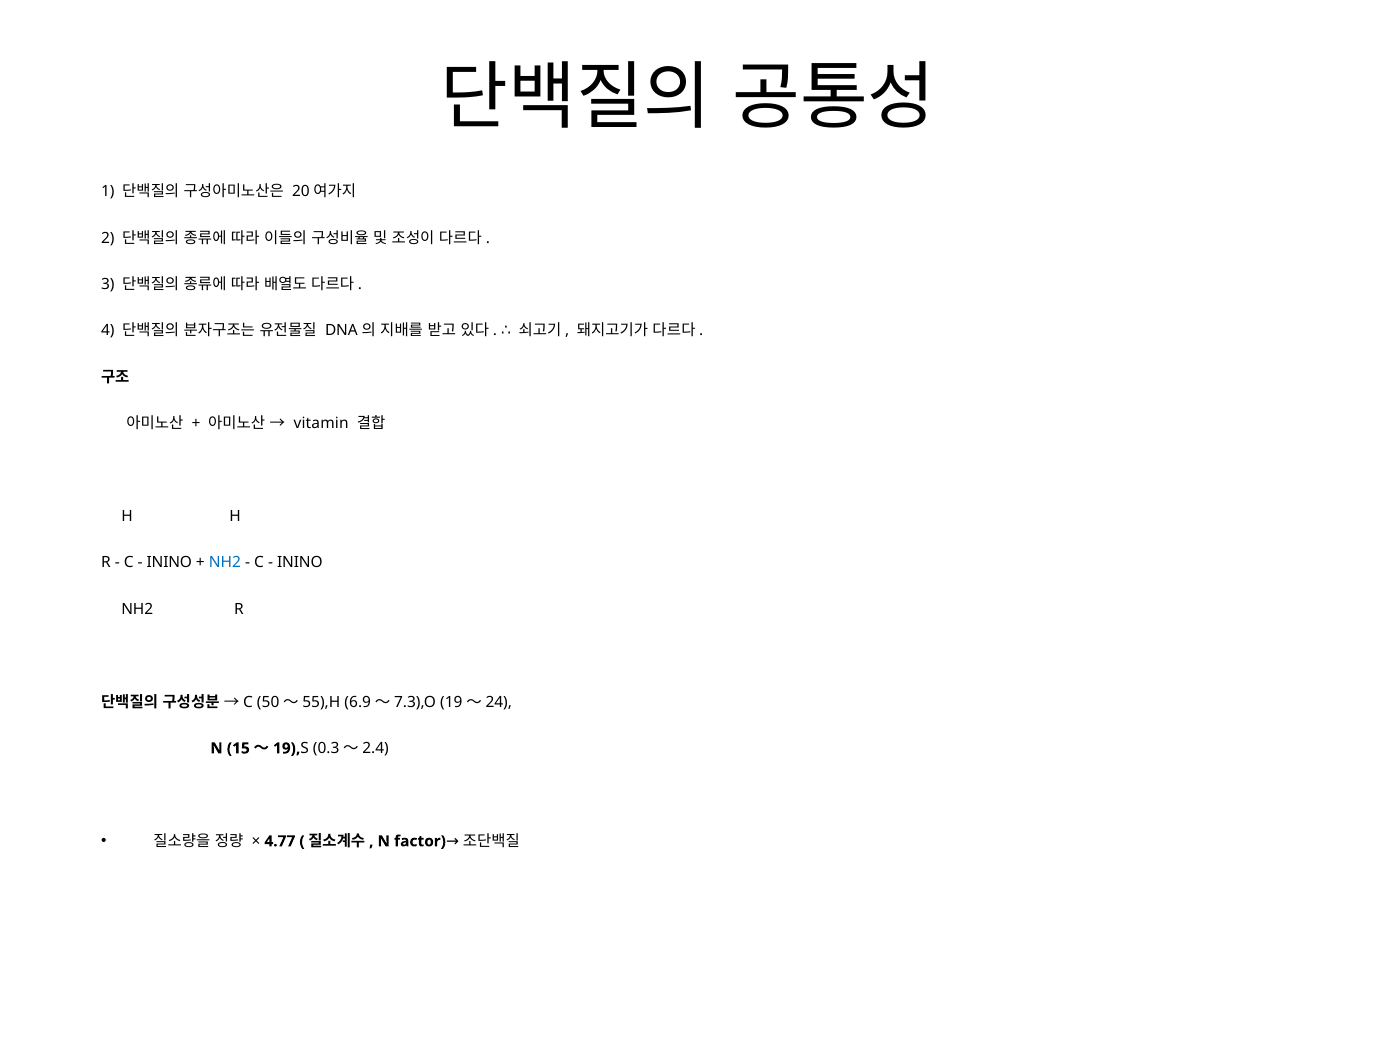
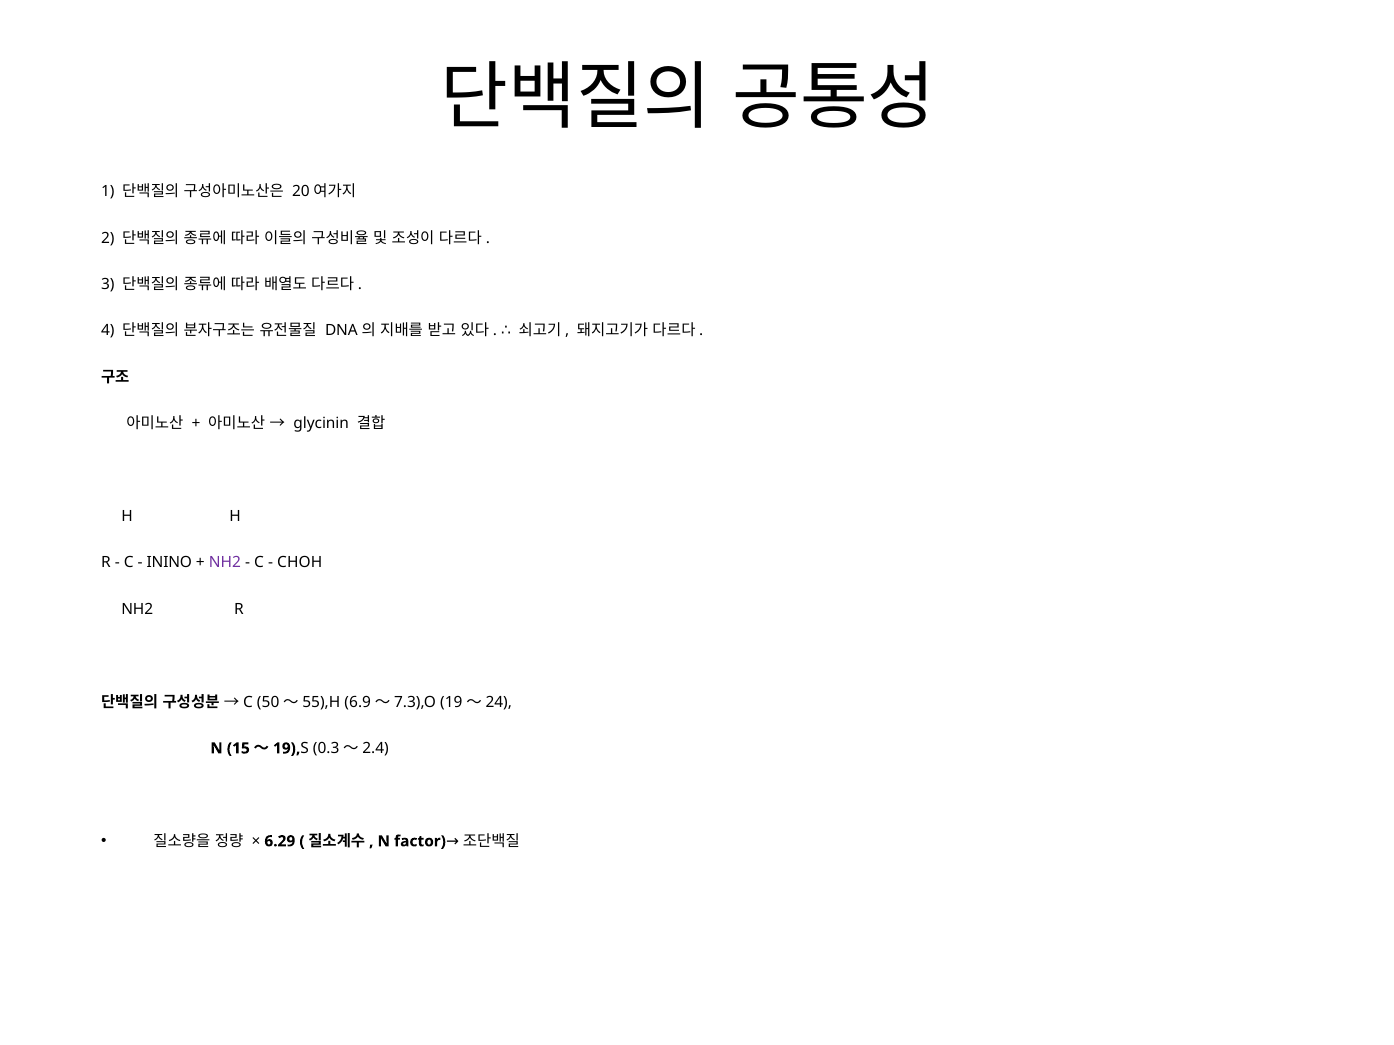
vitamin: vitamin -> glycinin
NH2 at (225, 563) colour: blue -> purple
ININO at (300, 563): ININO -> CHOH
4.77: 4.77 -> 6.29
